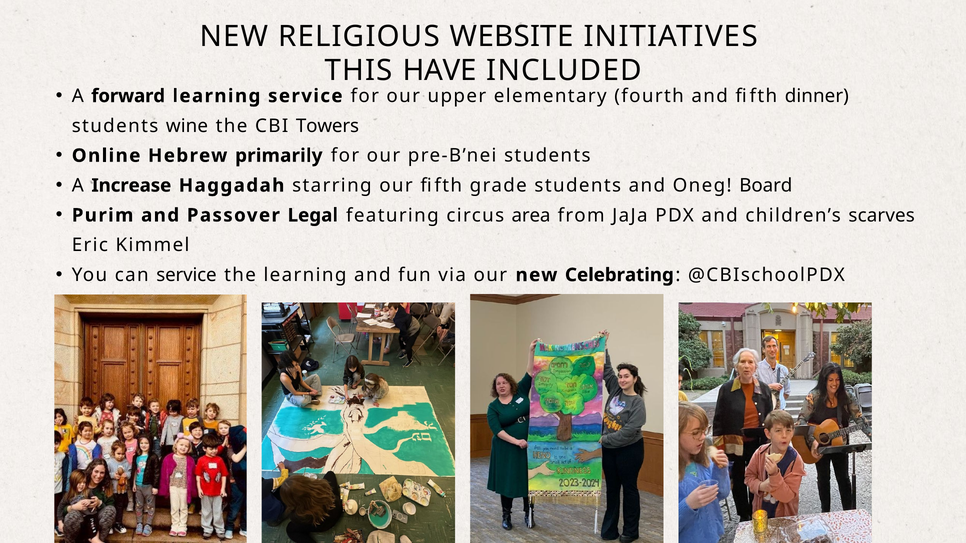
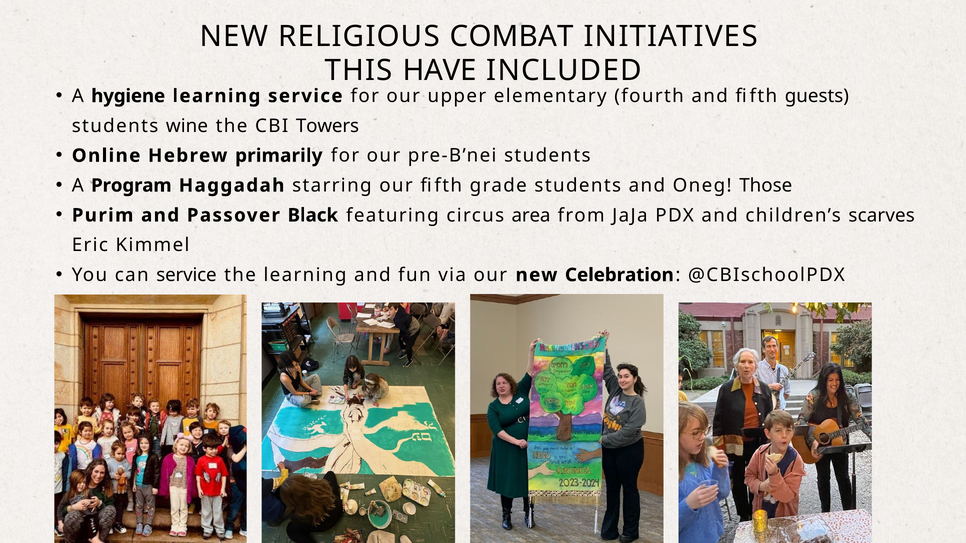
WEBSITE: WEBSITE -> COMBAT
forward: forward -> hygiene
dinner: dinner -> guests
Increase: Increase -> Program
Board: Board -> Those
Legal: Legal -> Black
Celebrating: Celebrating -> Celebration
